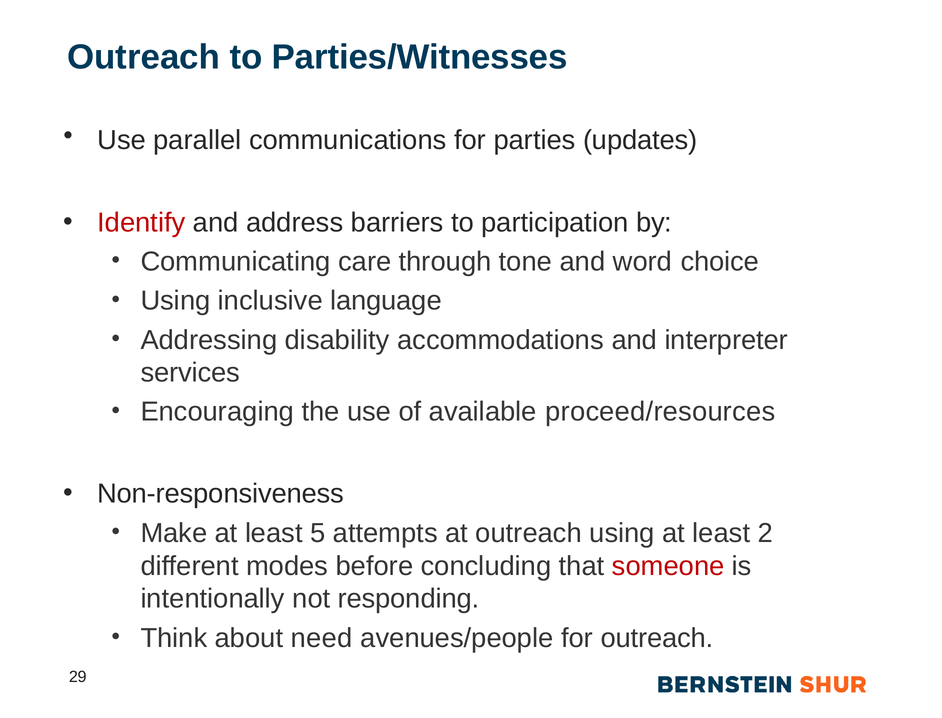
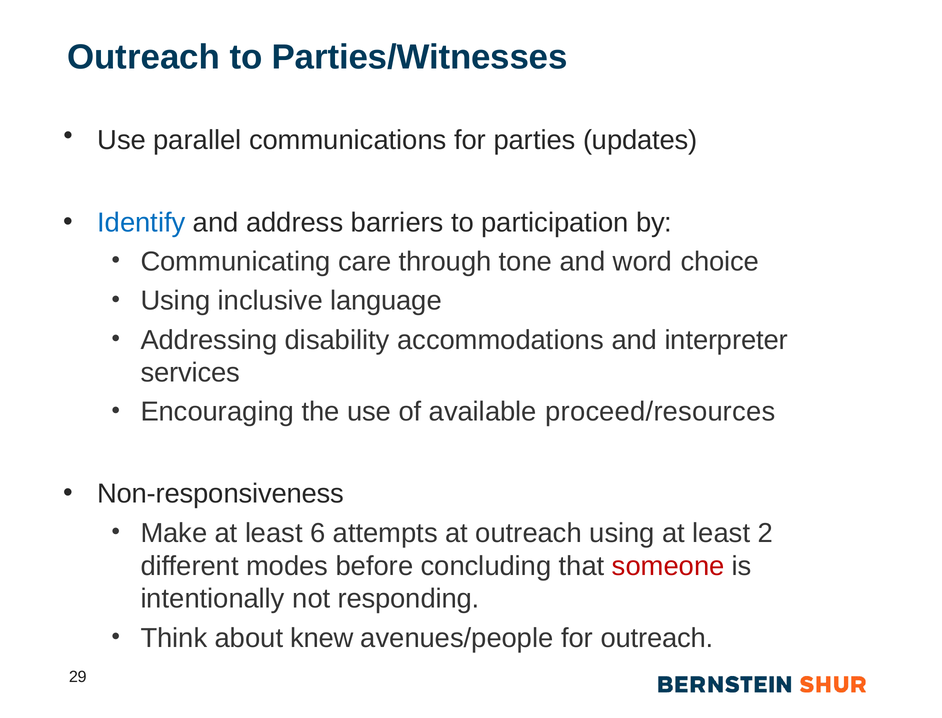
Identify colour: red -> blue
5: 5 -> 6
need: need -> knew
